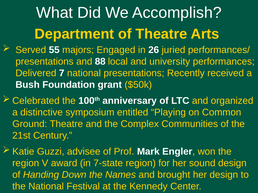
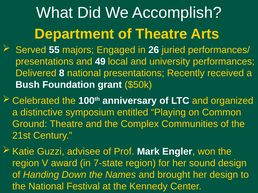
88: 88 -> 49
7: 7 -> 8
